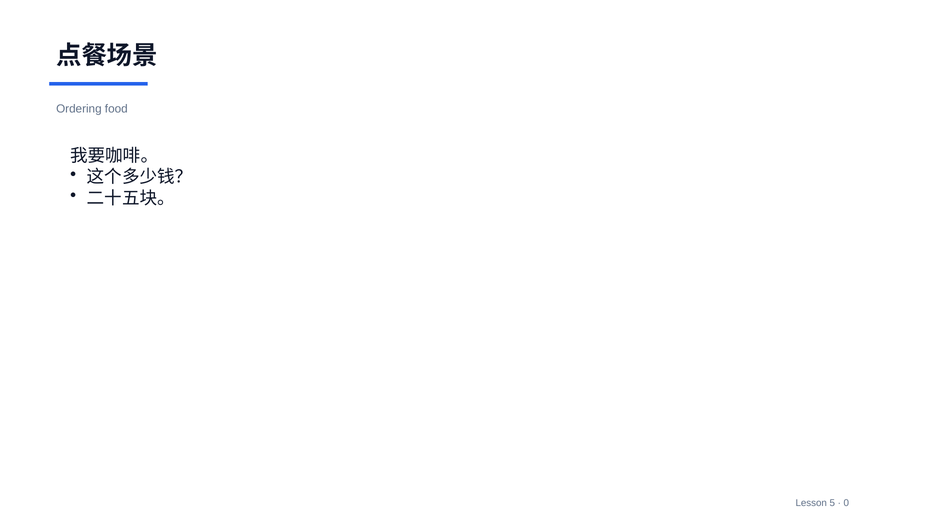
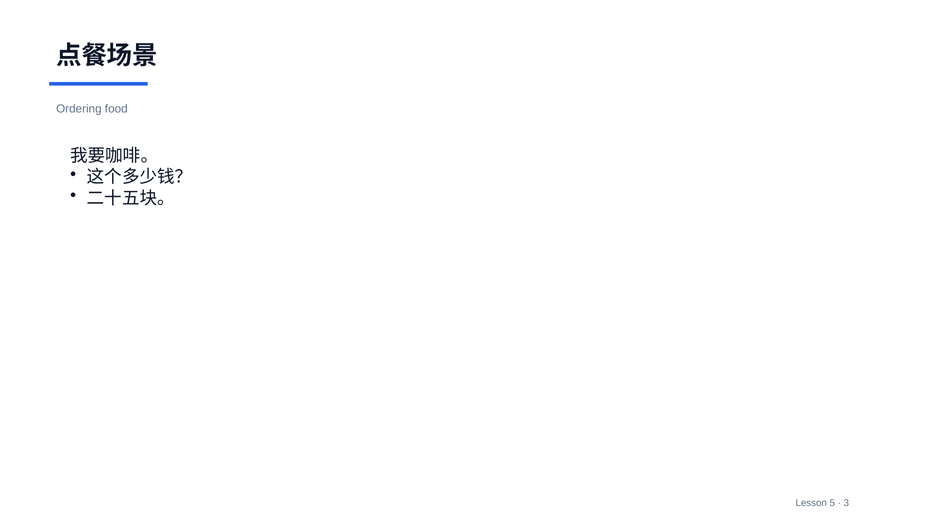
0: 0 -> 3
